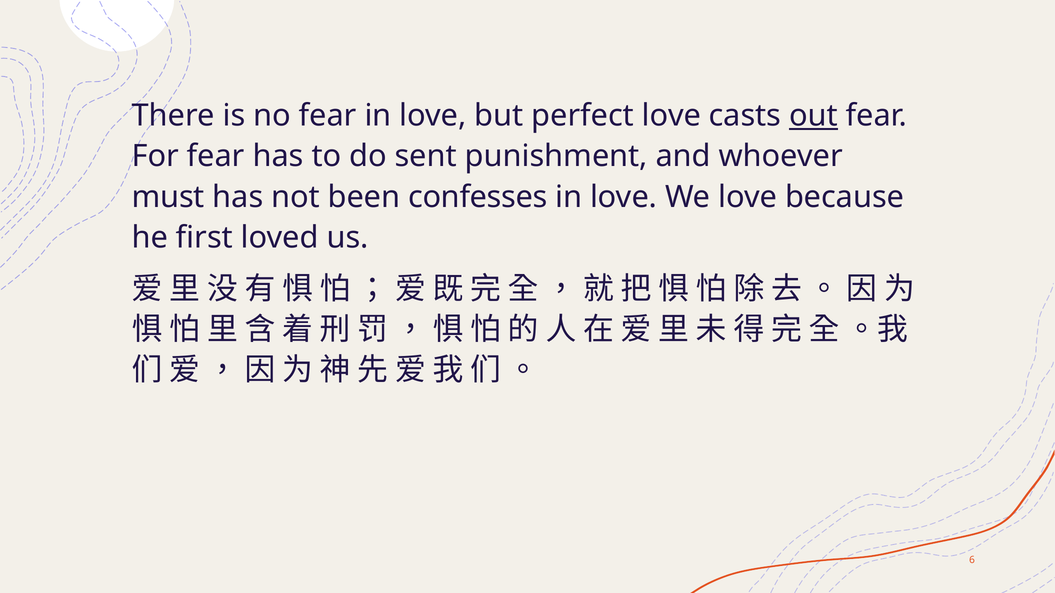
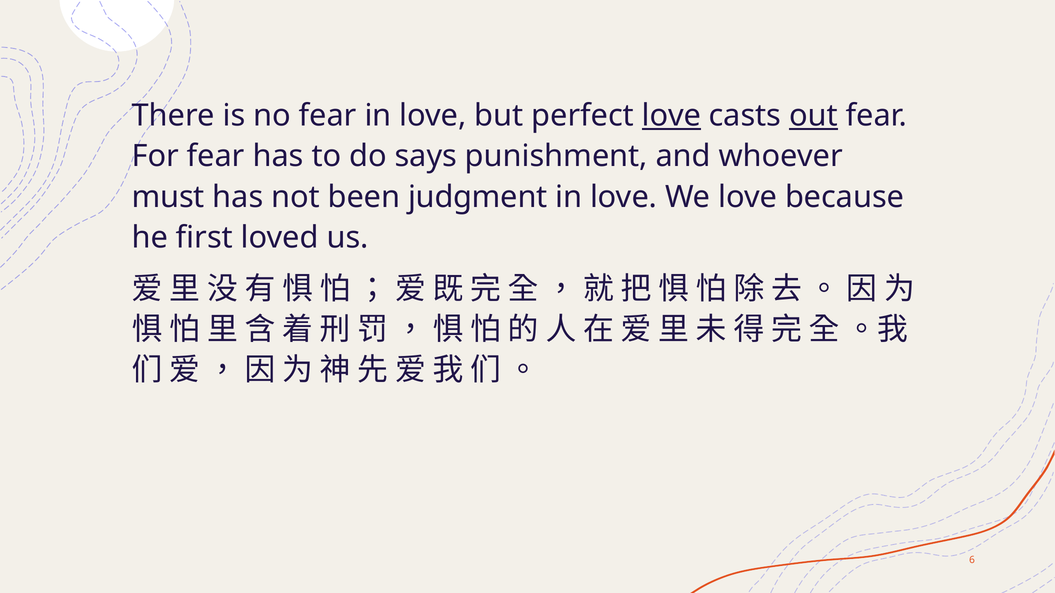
love at (671, 116) underline: none -> present
sent: sent -> says
confesses: confesses -> judgment
